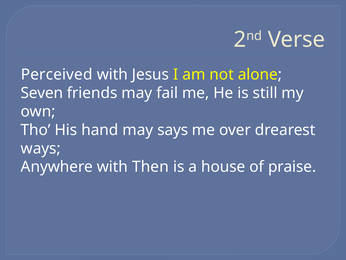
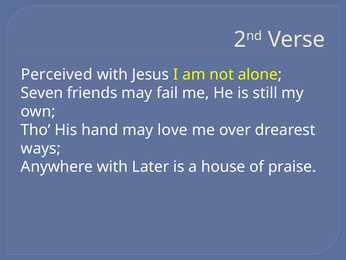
says: says -> love
Then: Then -> Later
